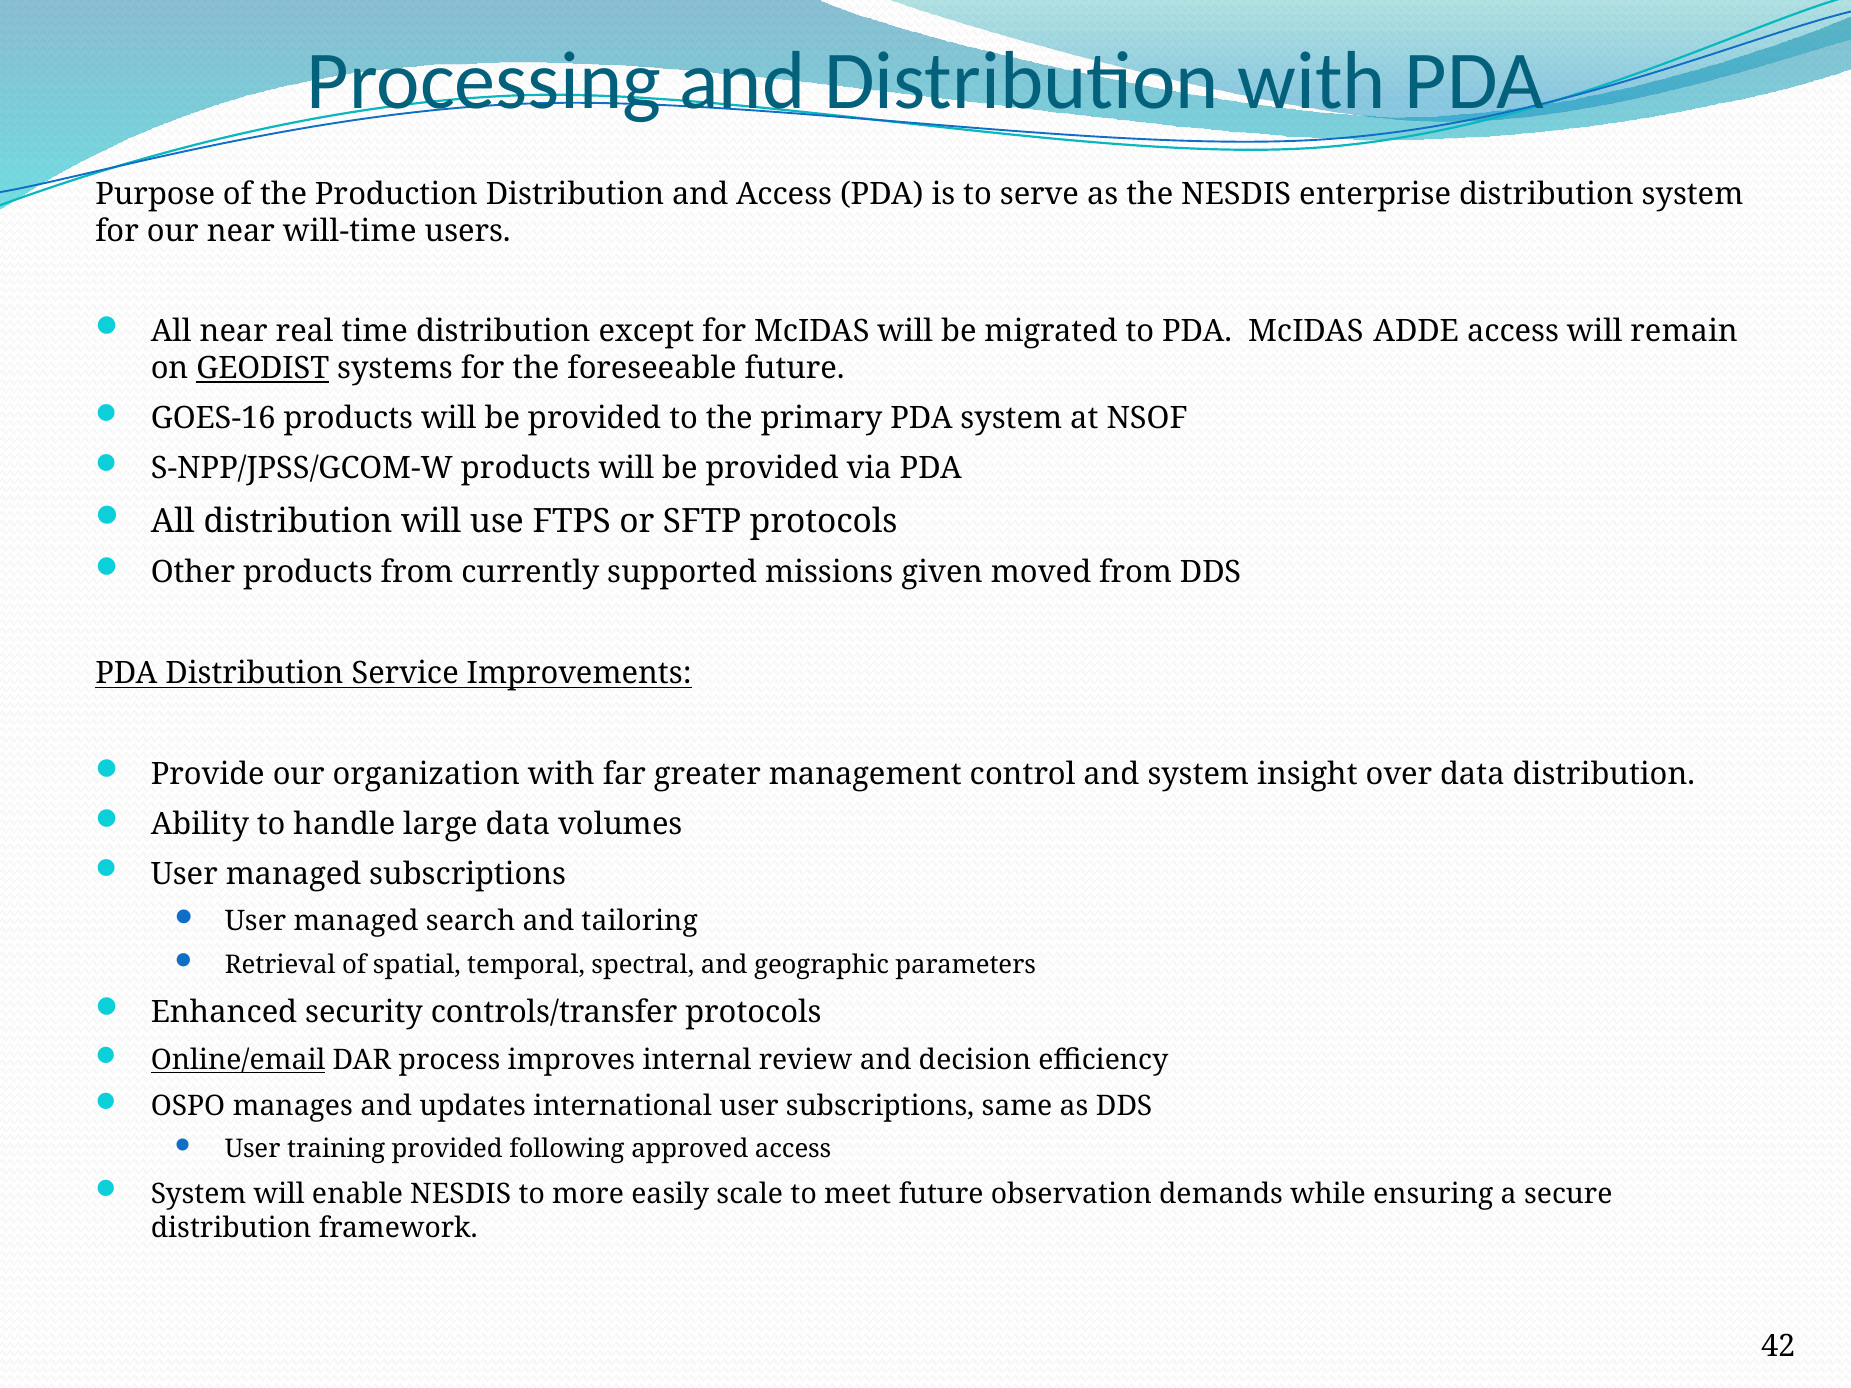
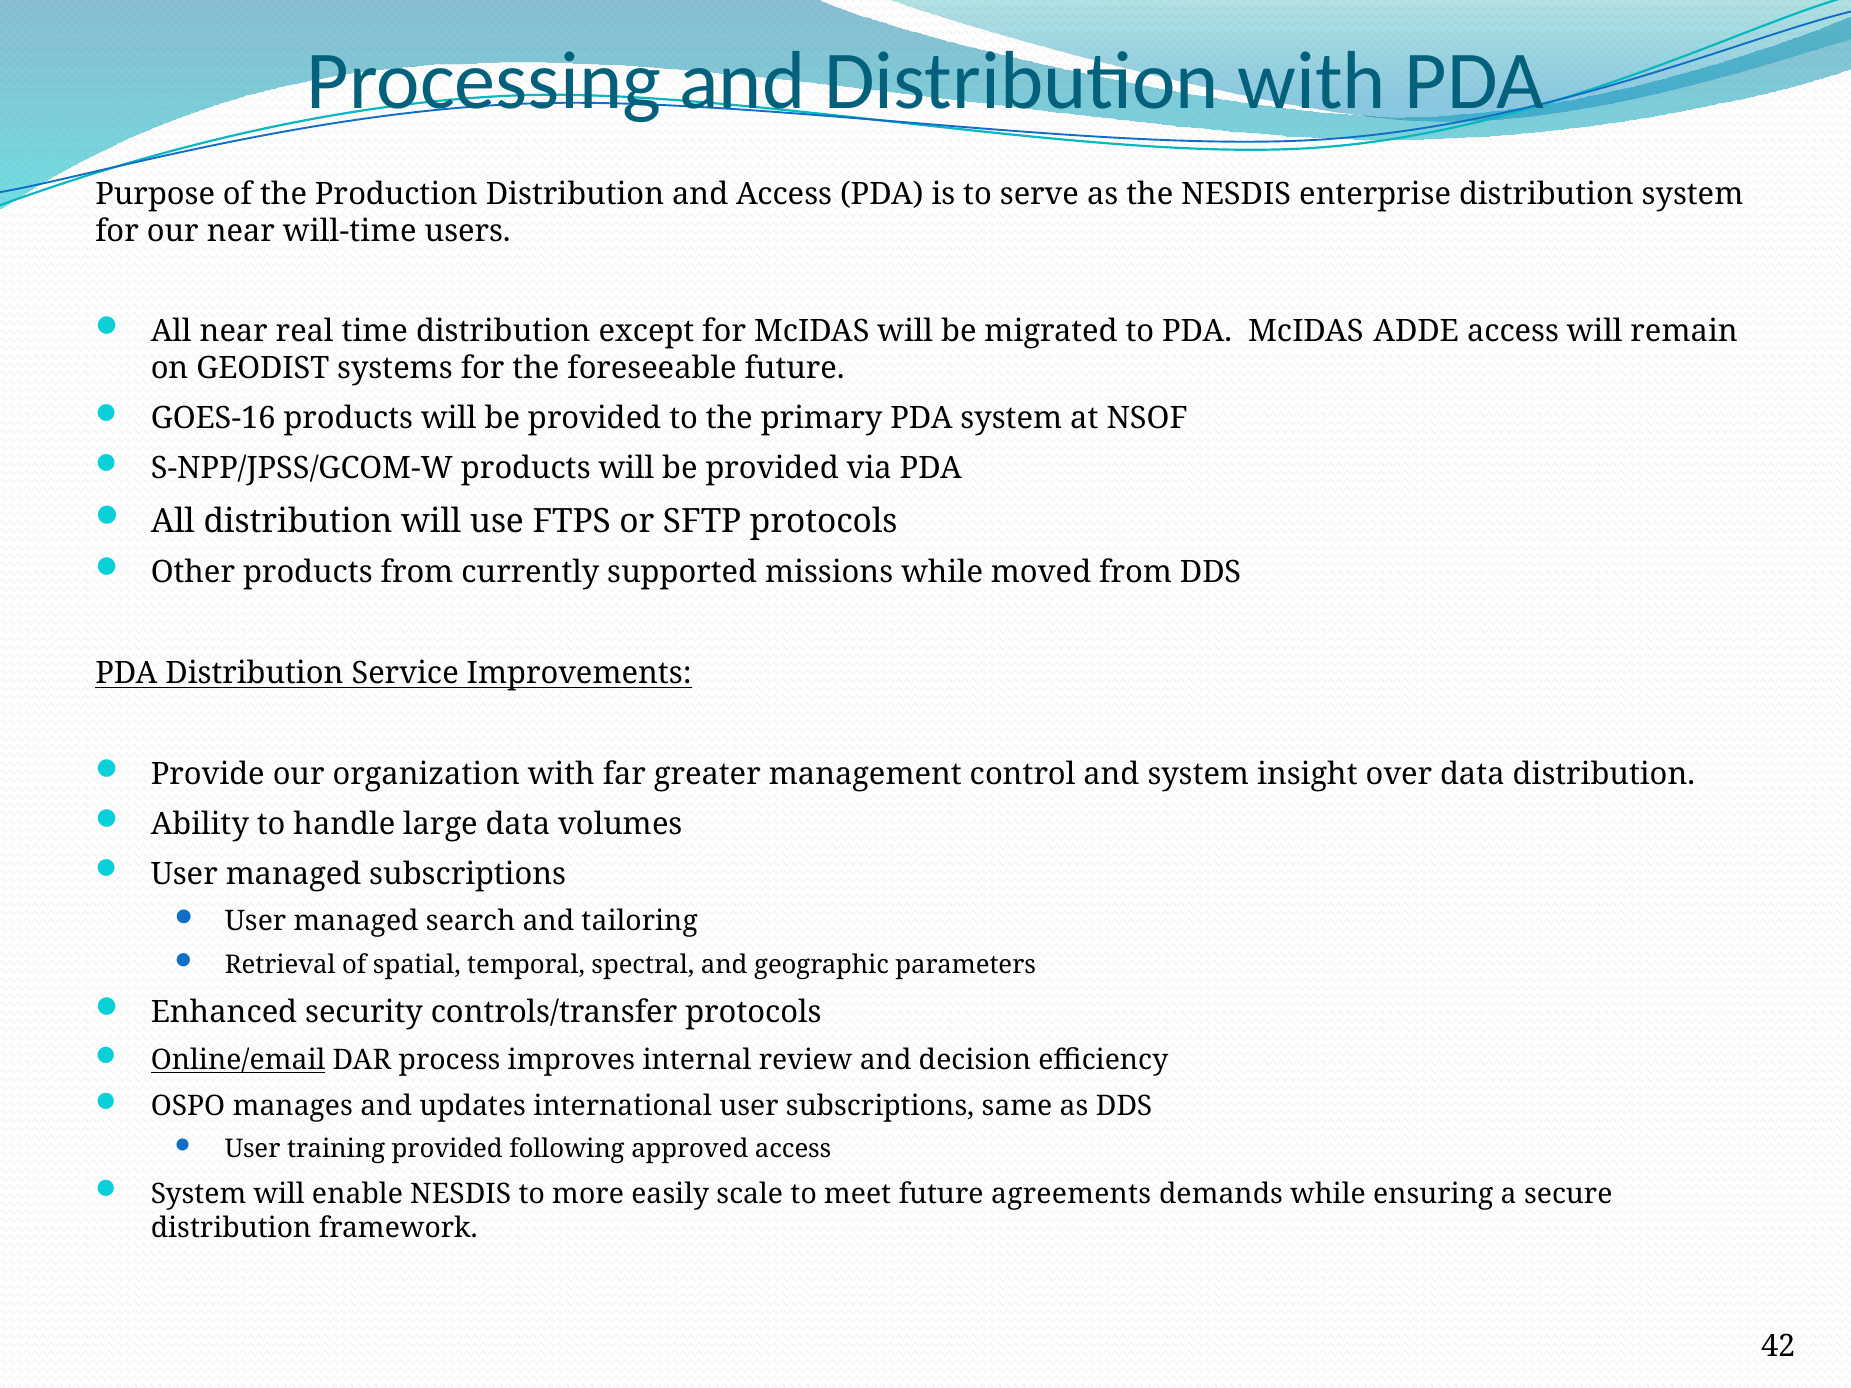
GEODIST underline: present -> none
missions given: given -> while
observation: observation -> agreements
